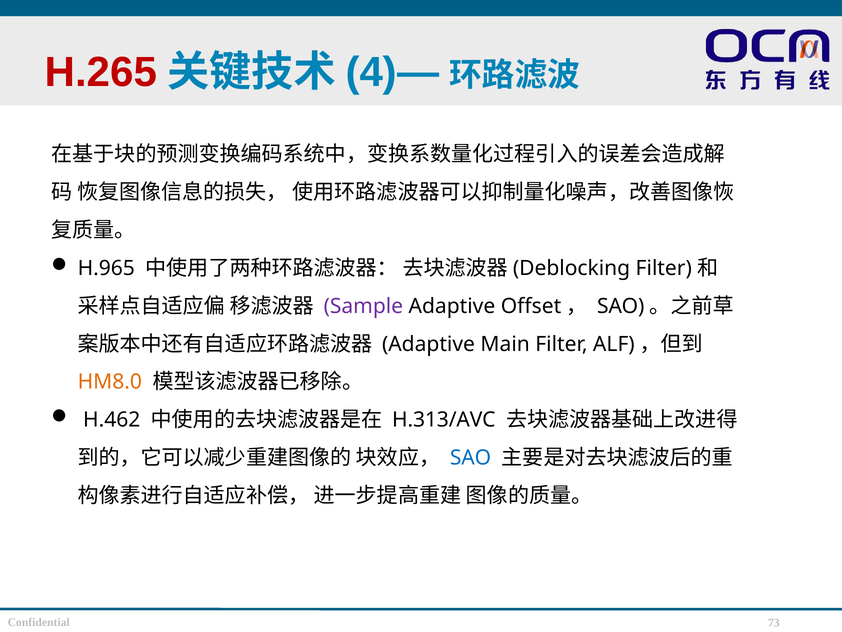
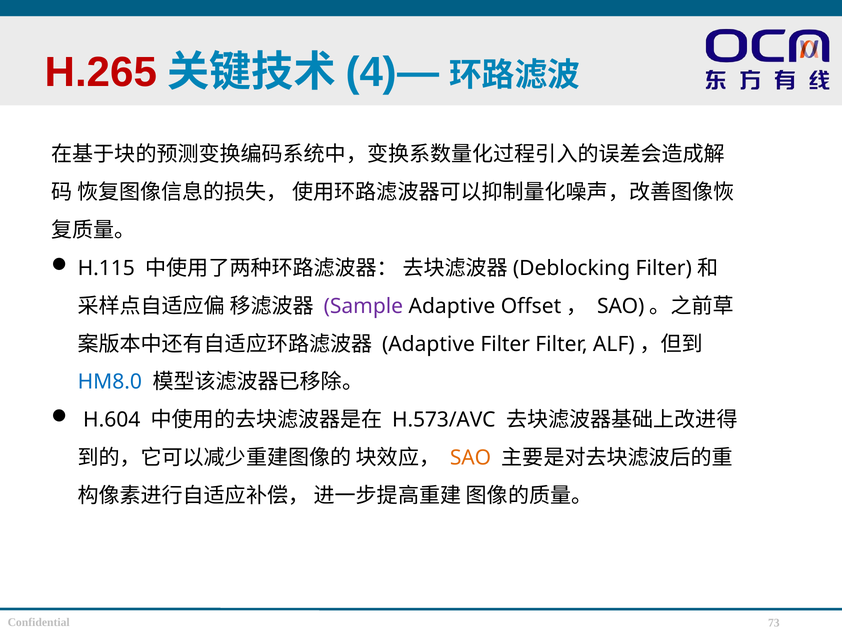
H.965: H.965 -> H.115
Adaptive Main: Main -> Filter
HM8.0 colour: orange -> blue
H.462: H.462 -> H.604
H.313/AVC: H.313/AVC -> H.573/AVC
SAO colour: blue -> orange
